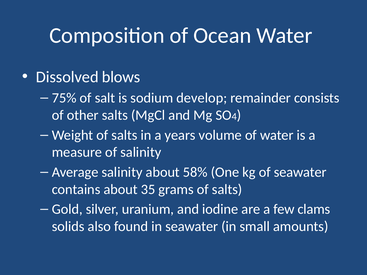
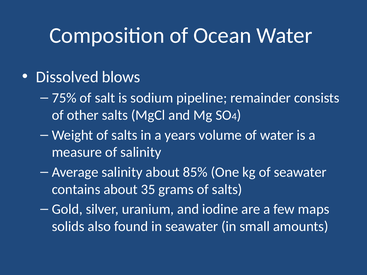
develop: develop -> pipeline
58%: 58% -> 85%
clams: clams -> maps
